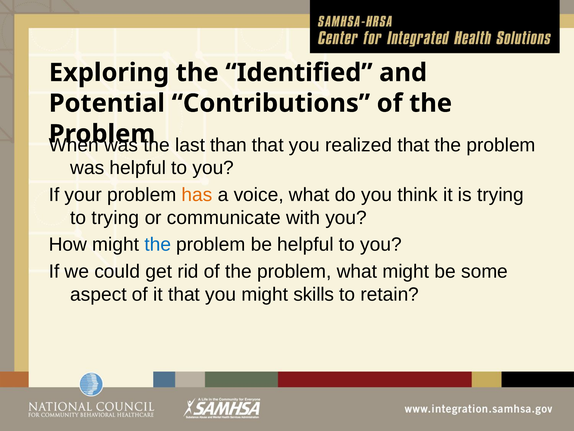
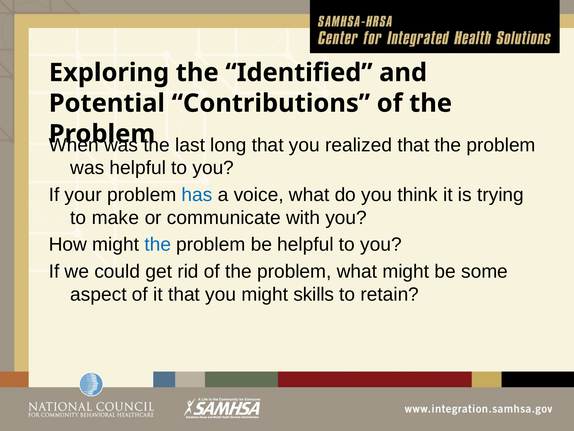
than: than -> long
has colour: orange -> blue
to trying: trying -> make
